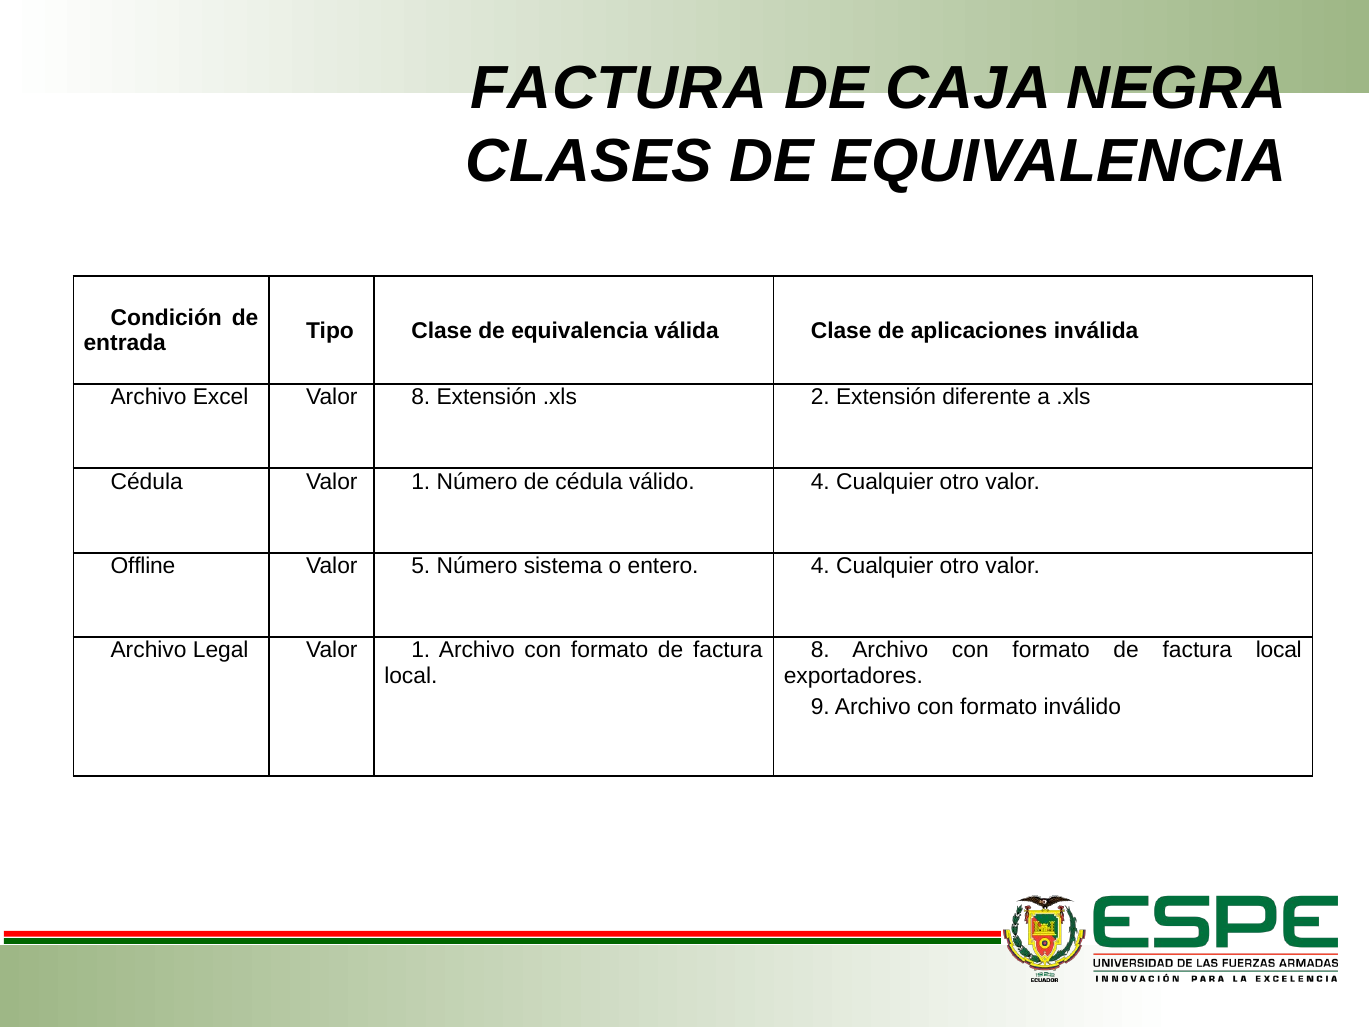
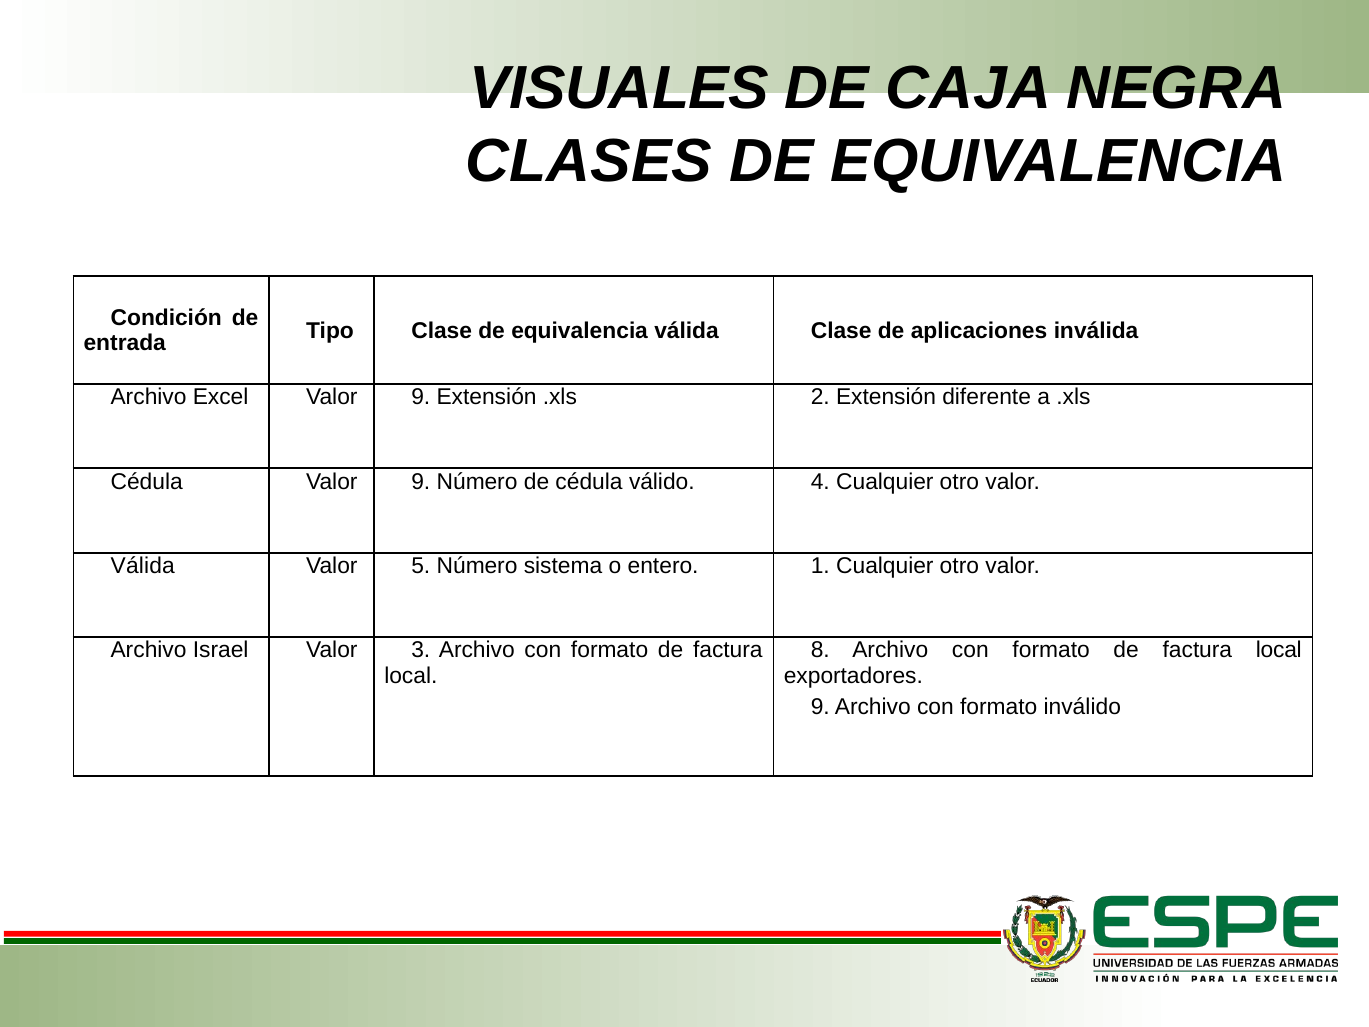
FACTURA at (619, 89): FACTURA -> VISUALES
Excel Valor 8: 8 -> 9
Cédula Valor 1: 1 -> 9
Offline at (143, 566): Offline -> Válida
entero 4: 4 -> 1
Legal: Legal -> Israel
1 at (421, 650): 1 -> 3
